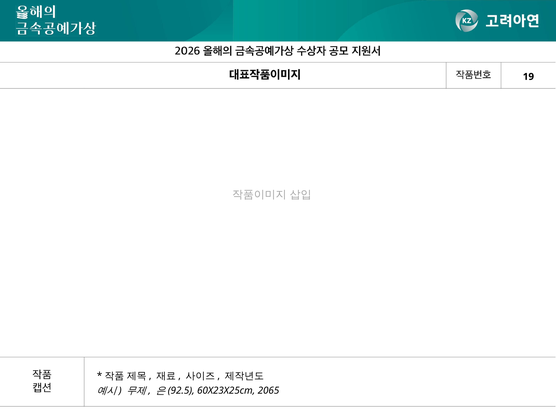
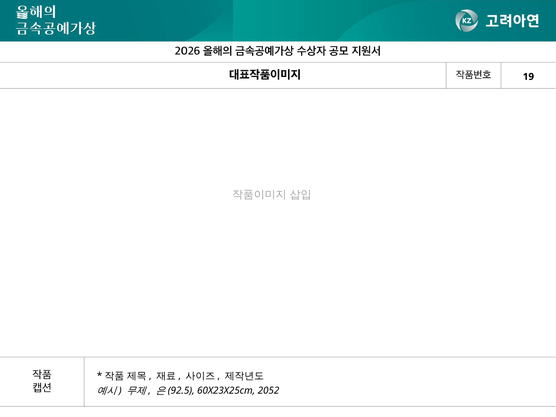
2065: 2065 -> 2052
